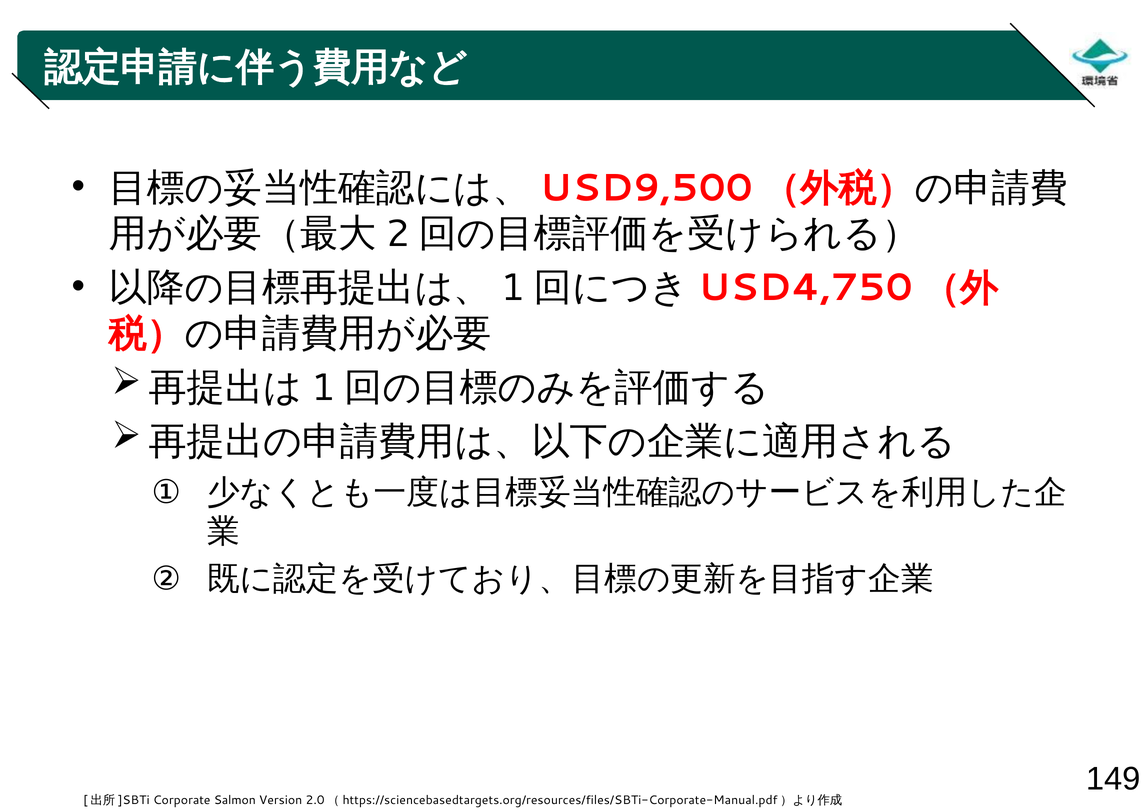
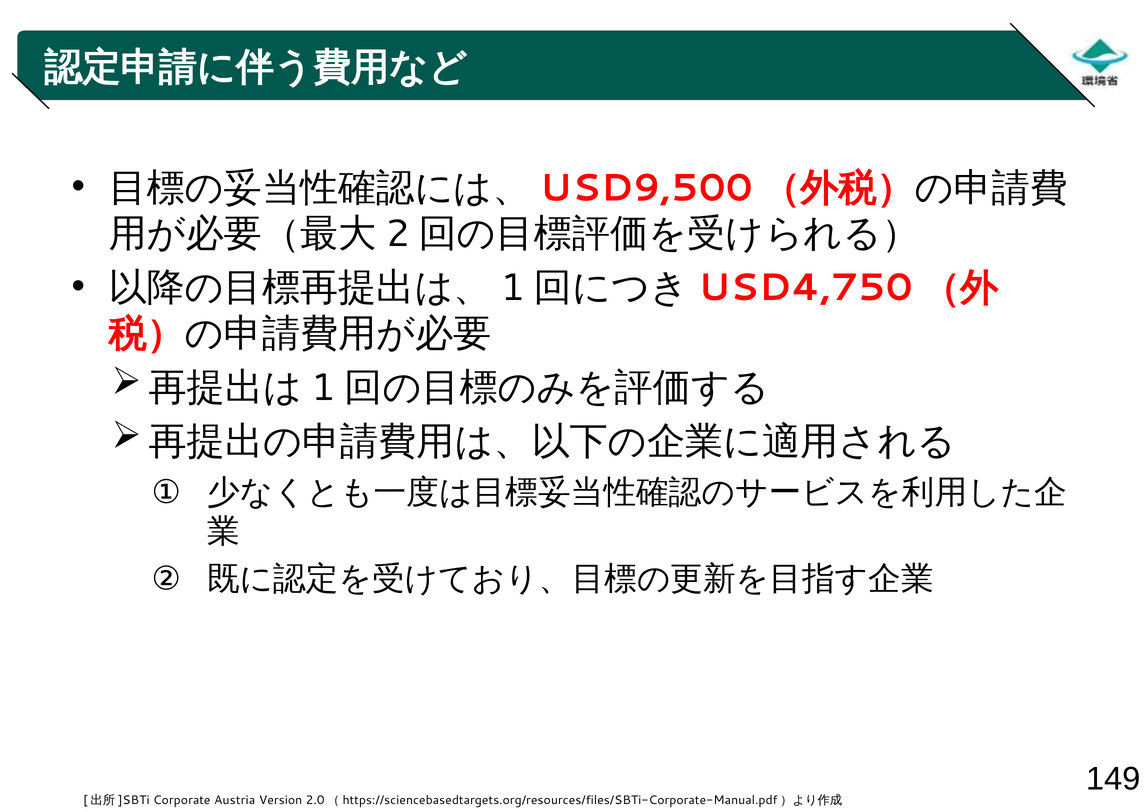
Salmon: Salmon -> Austria
